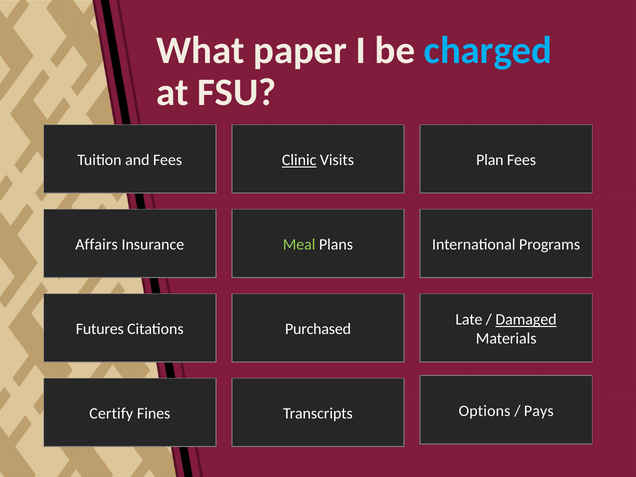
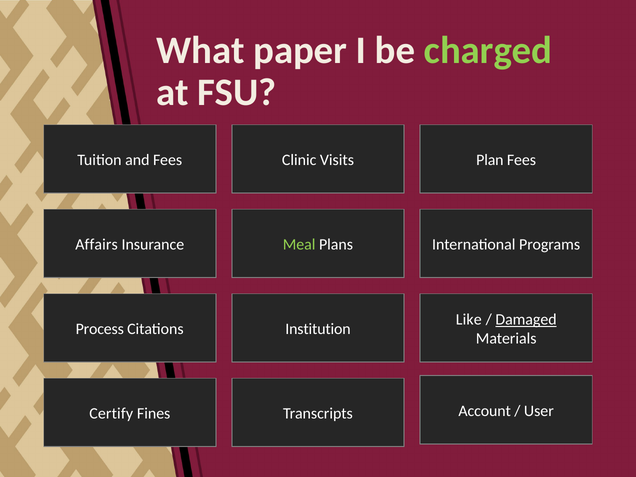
charged colour: light blue -> light green
Clinic underline: present -> none
Late: Late -> Like
Futures: Futures -> Process
Purchased: Purchased -> Institution
Options: Options -> Account
Pays: Pays -> User
